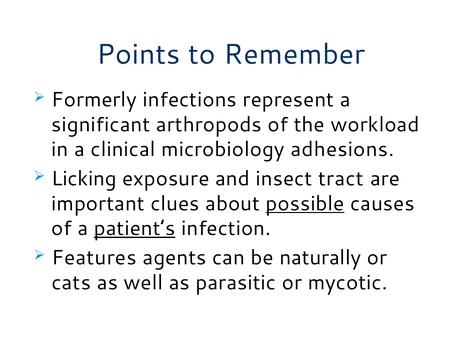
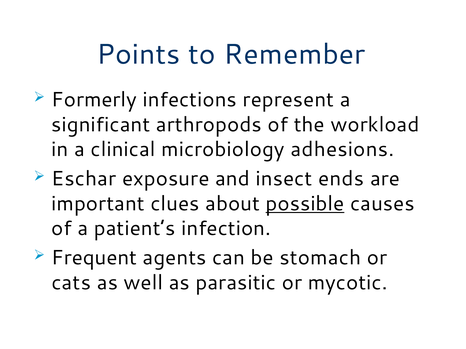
Licking: Licking -> Eschar
tract: tract -> ends
patient’s underline: present -> none
Features: Features -> Frequent
naturally: naturally -> stomach
